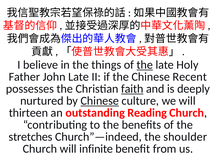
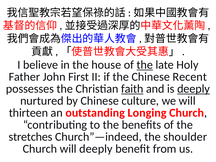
things: things -> house
John Late: Late -> First
deeply at (194, 89) underline: none -> present
Chinese at (100, 101) underline: present -> none
Reading: Reading -> Longing
will infinite: infinite -> deeply
